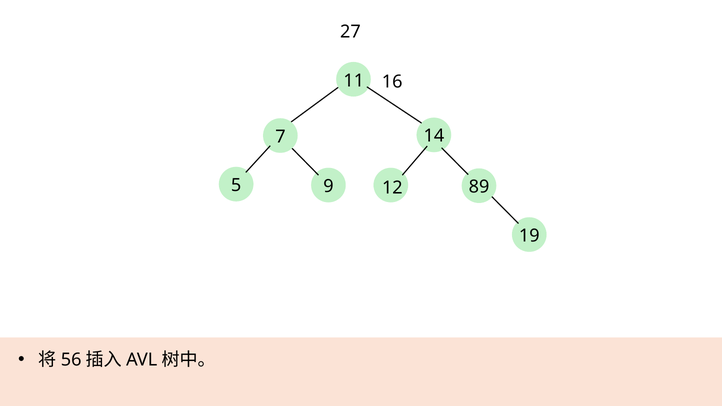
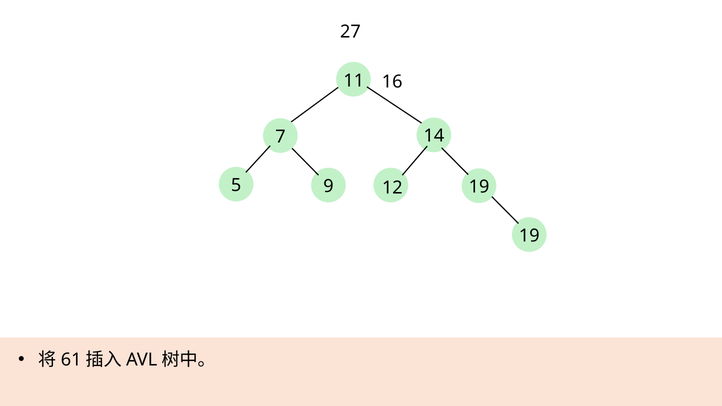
5 89: 89 -> 19
56: 56 -> 61
